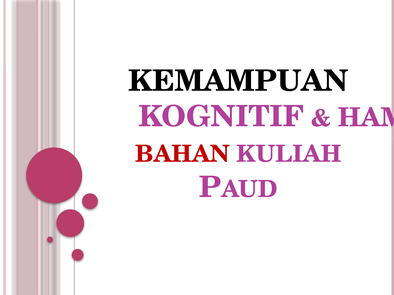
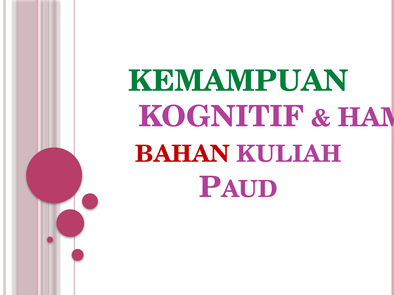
KEMAMPUAN colour: black -> green
